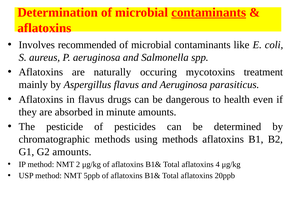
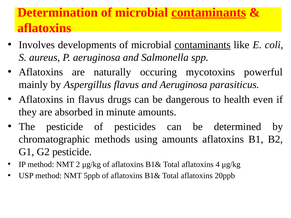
recommended: recommended -> developments
contaminants at (203, 45) underline: none -> present
treatment: treatment -> powerful
using methods: methods -> amounts
G2 amounts: amounts -> pesticide
